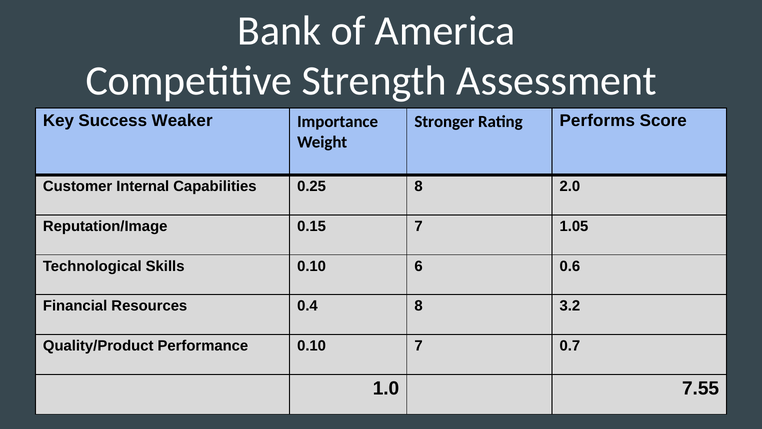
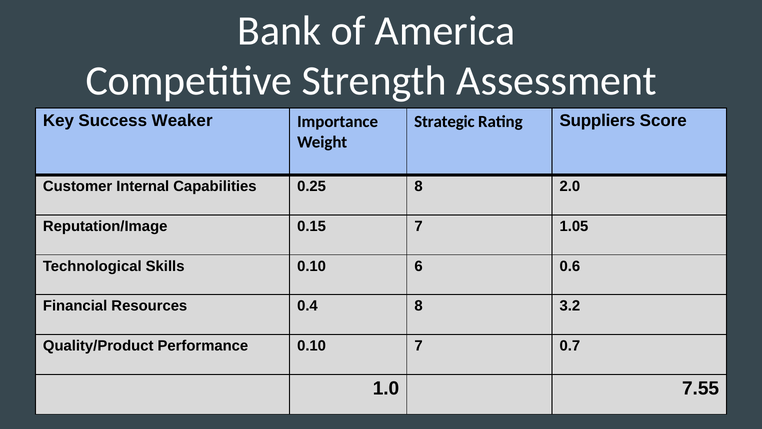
Stronger: Stronger -> Strategic
Performs: Performs -> Suppliers
